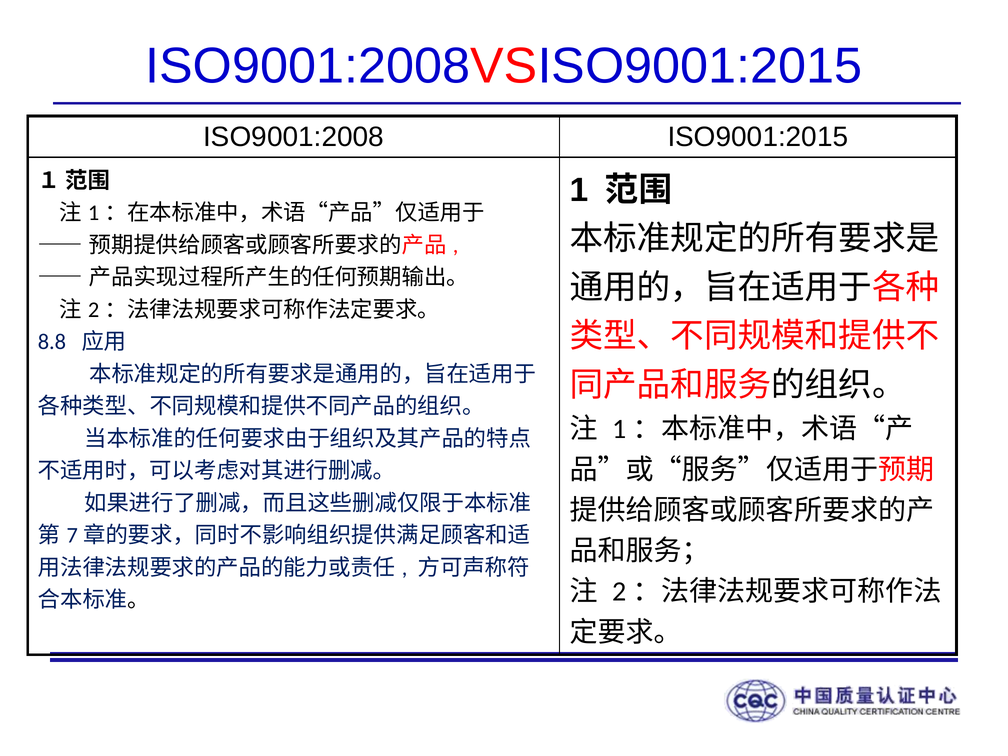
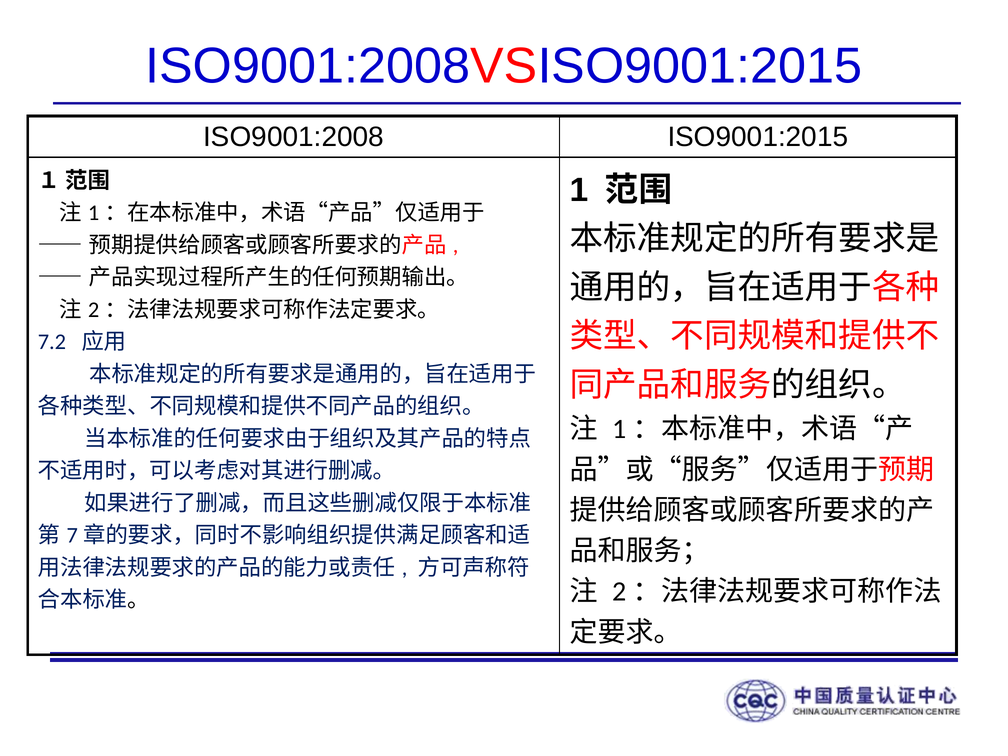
8.8: 8.8 -> 7.2
